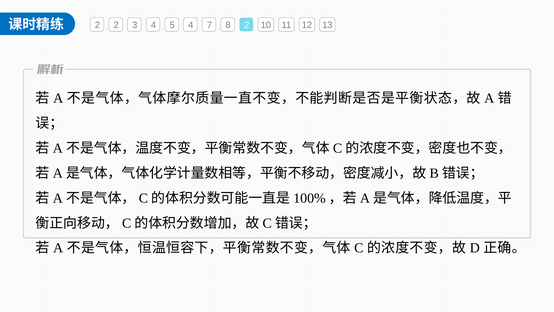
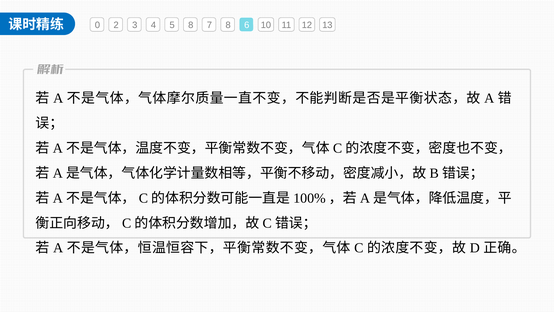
2 at (97, 25): 2 -> 0
5 4: 4 -> 8
8 2: 2 -> 6
